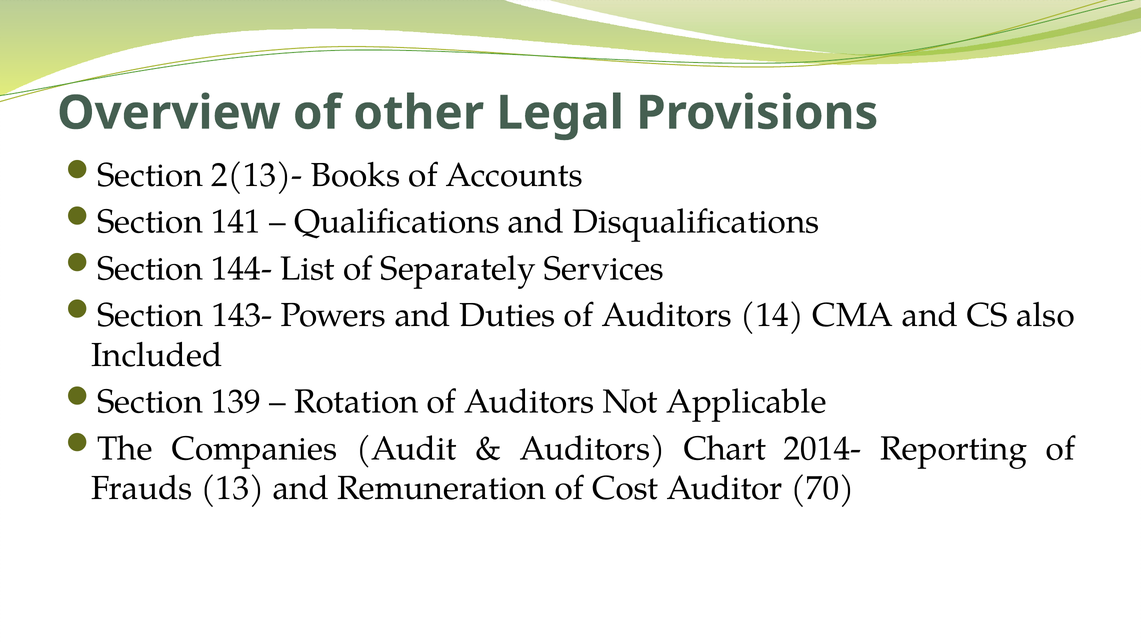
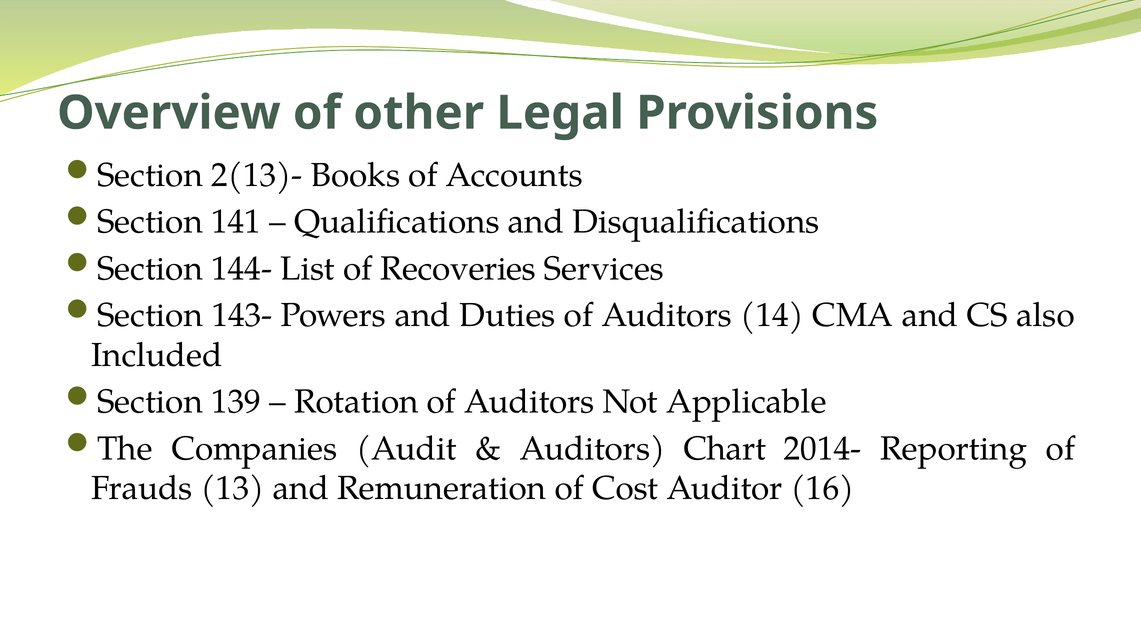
Separately: Separately -> Recoveries
70: 70 -> 16
